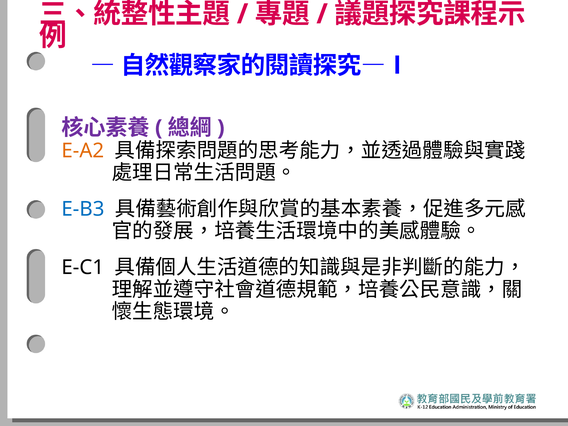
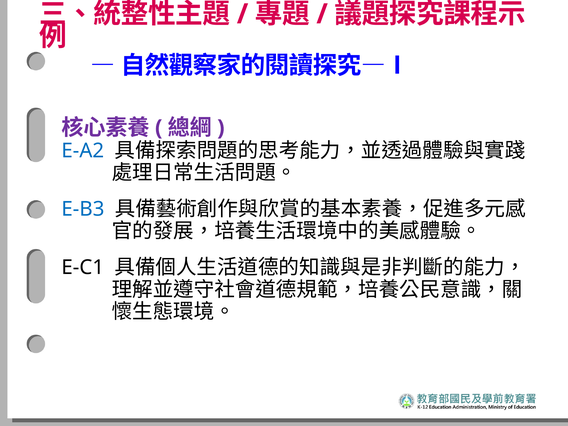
E-A2 colour: orange -> blue
